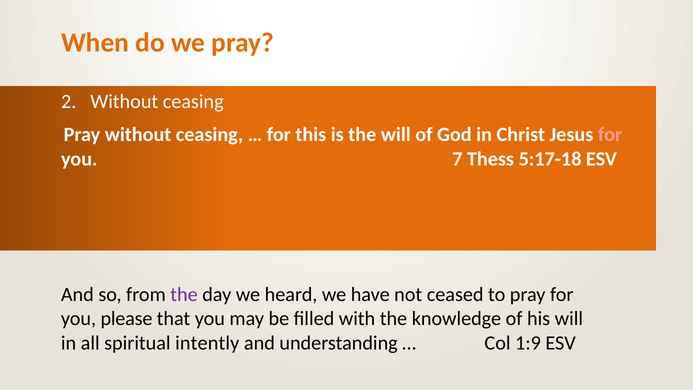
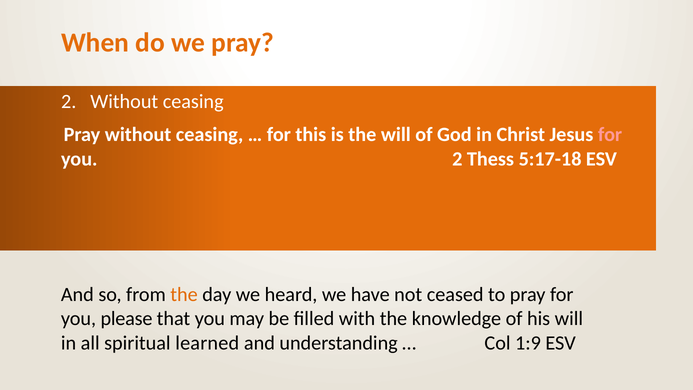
you 7: 7 -> 2
the at (184, 294) colour: purple -> orange
intently: intently -> learned
